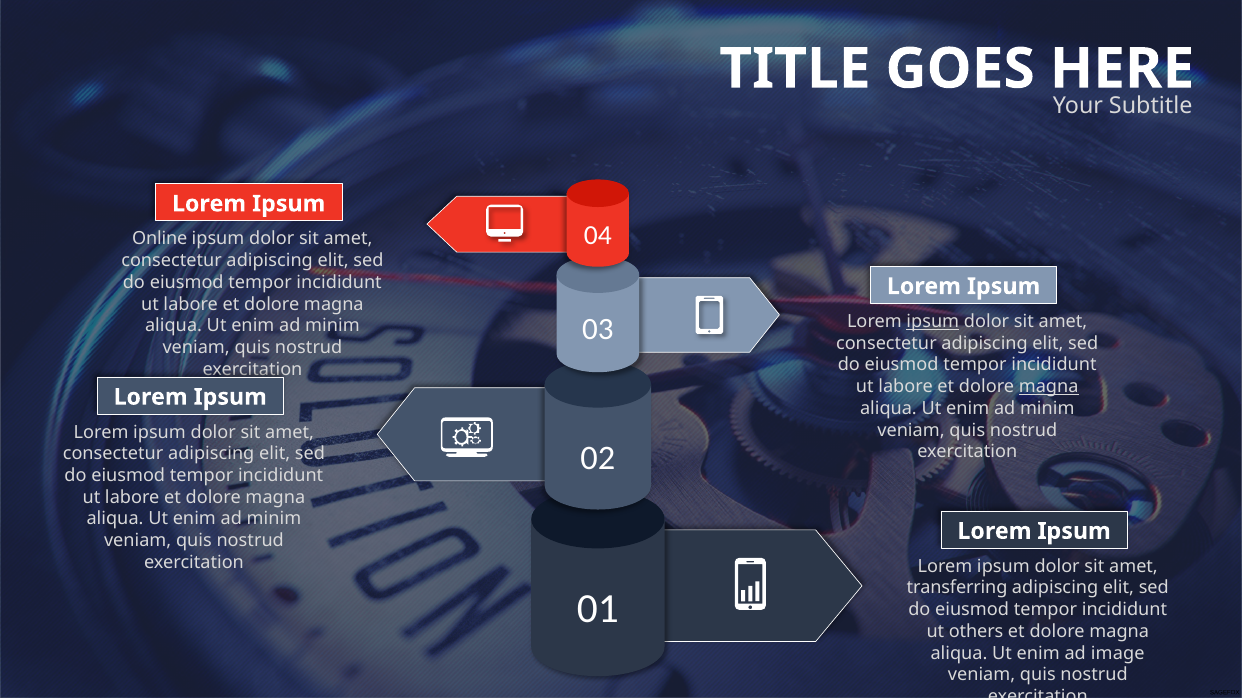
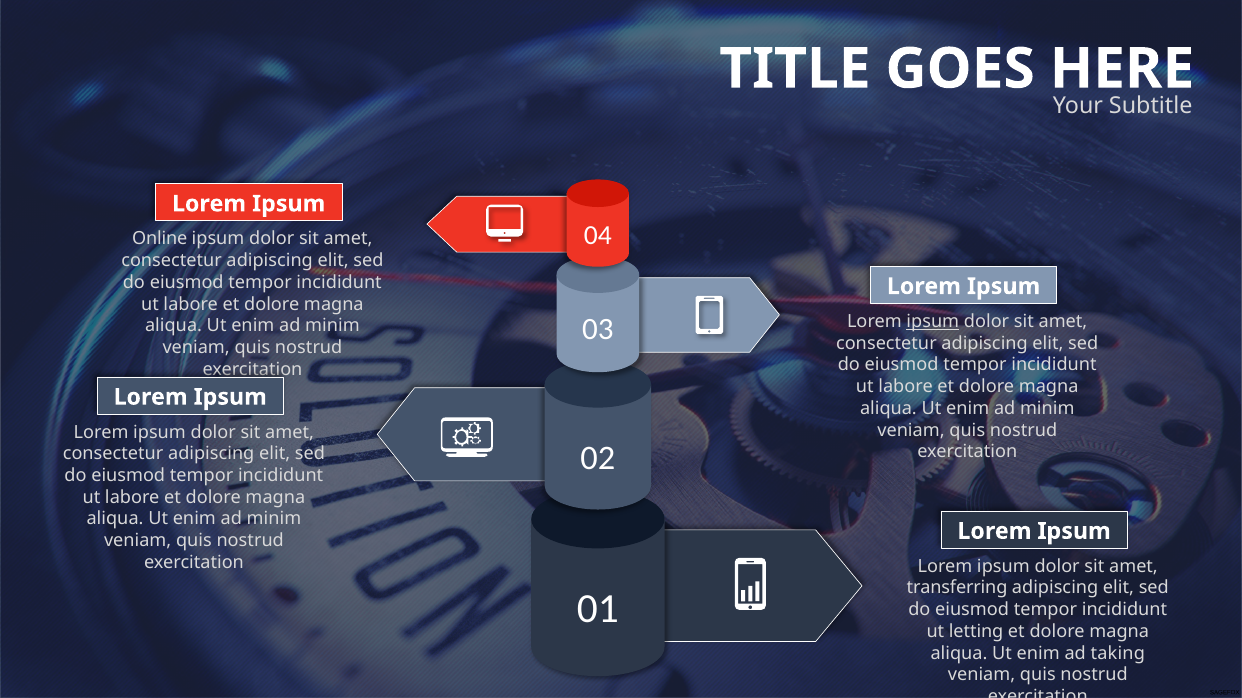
magna at (1049, 387) underline: present -> none
others: others -> letting
image: image -> taking
